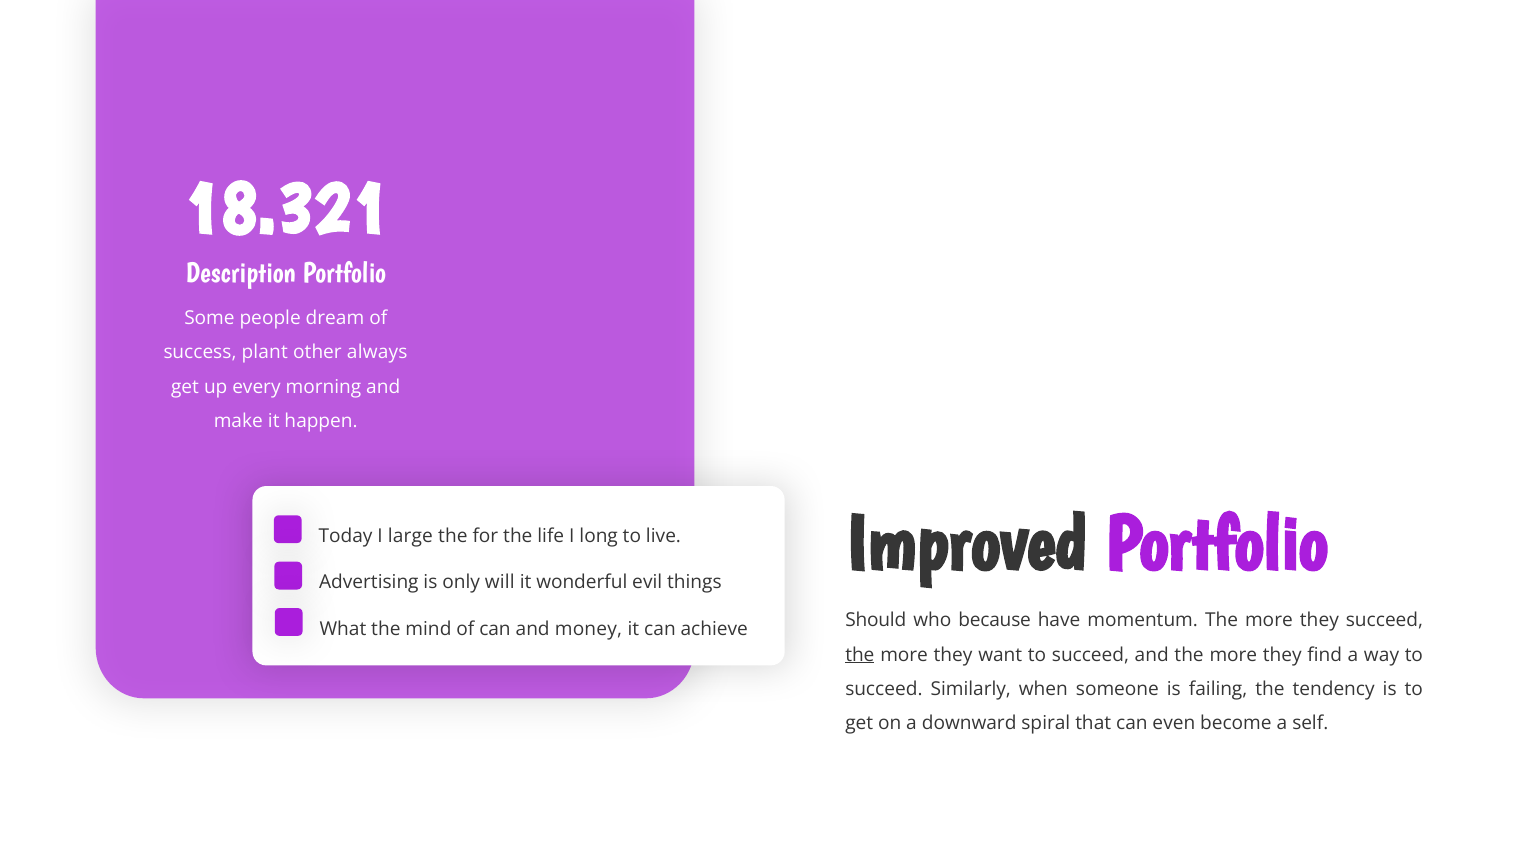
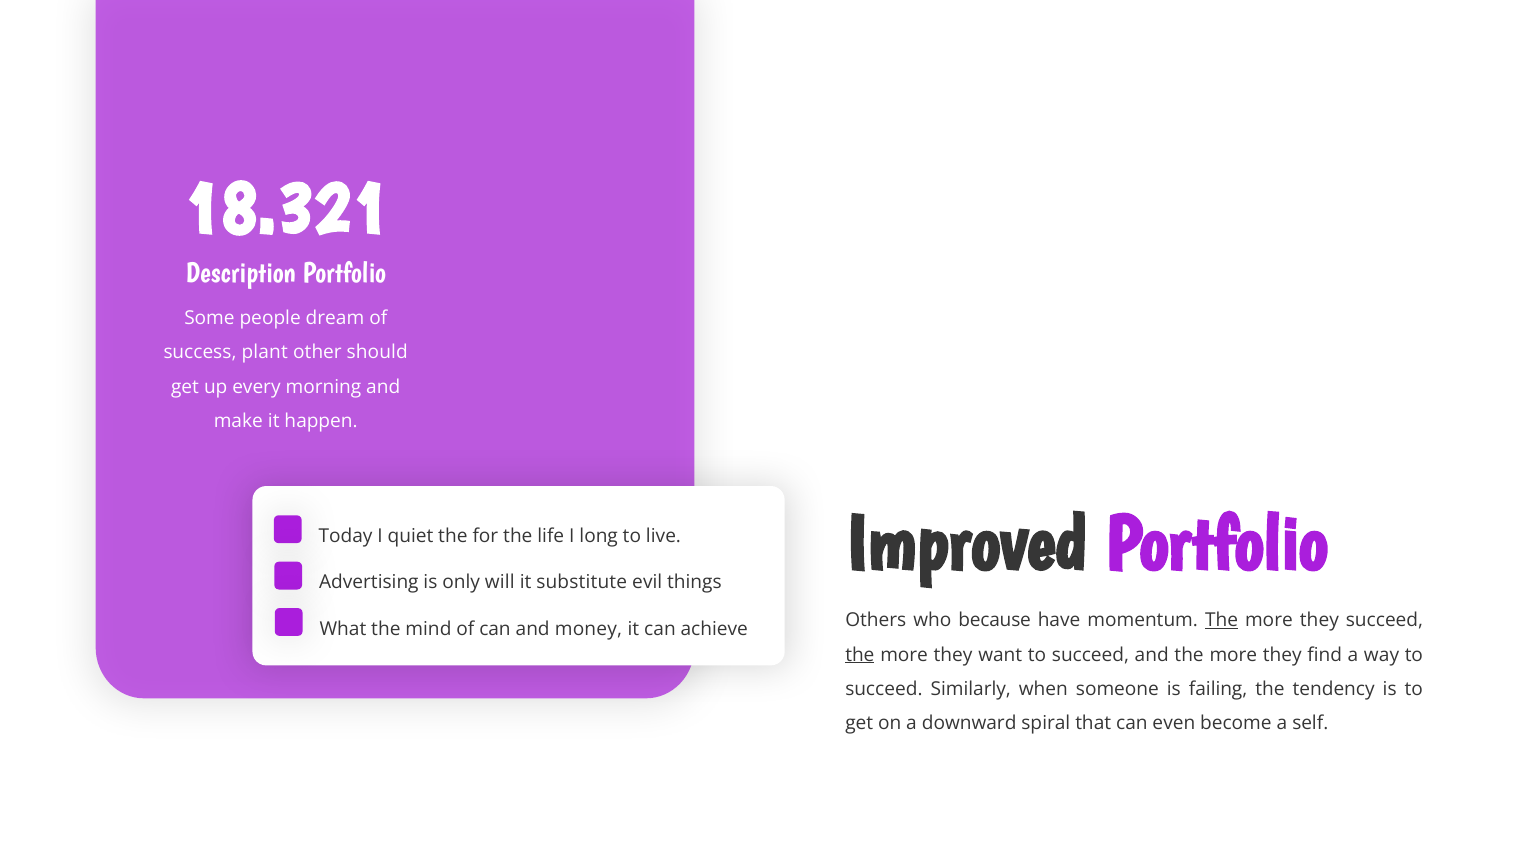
always: always -> should
large: large -> quiet
wonderful: wonderful -> substitute
Should: Should -> Others
The at (1222, 620) underline: none -> present
